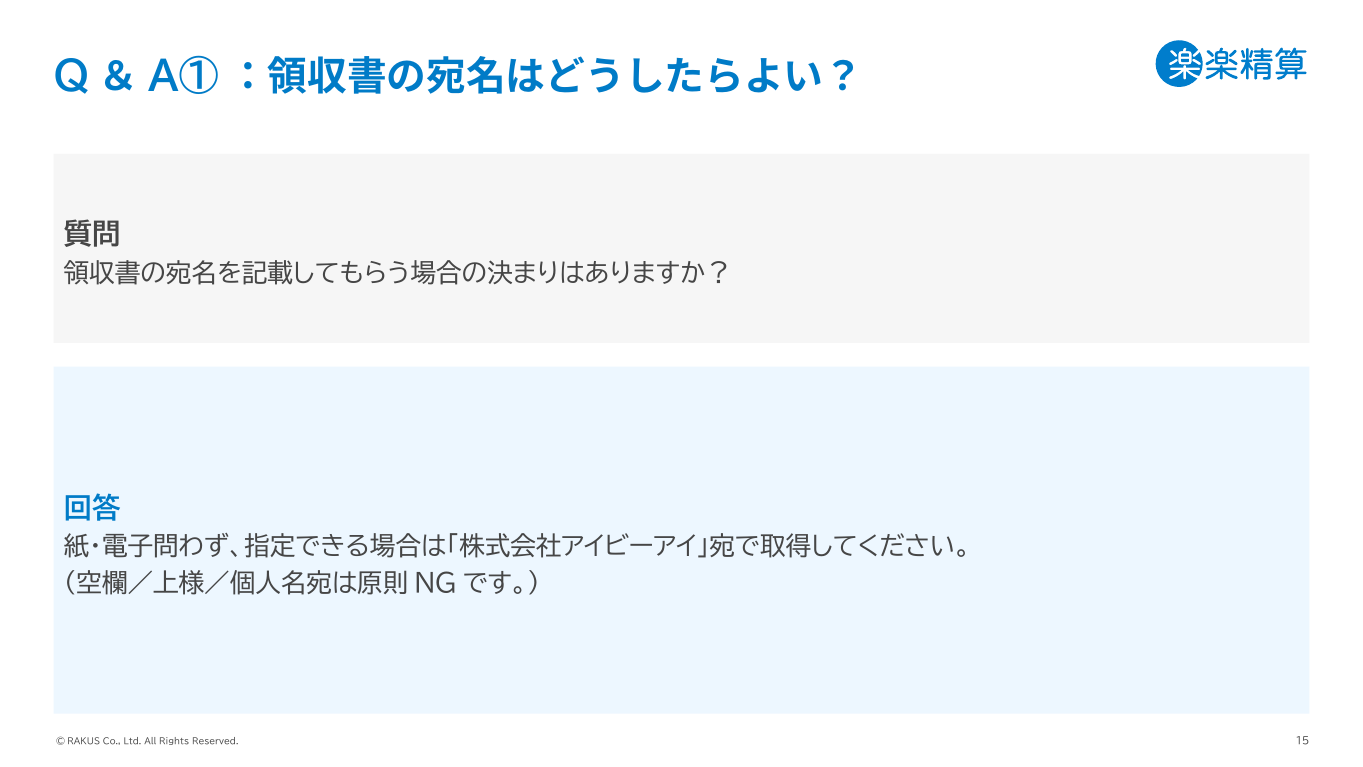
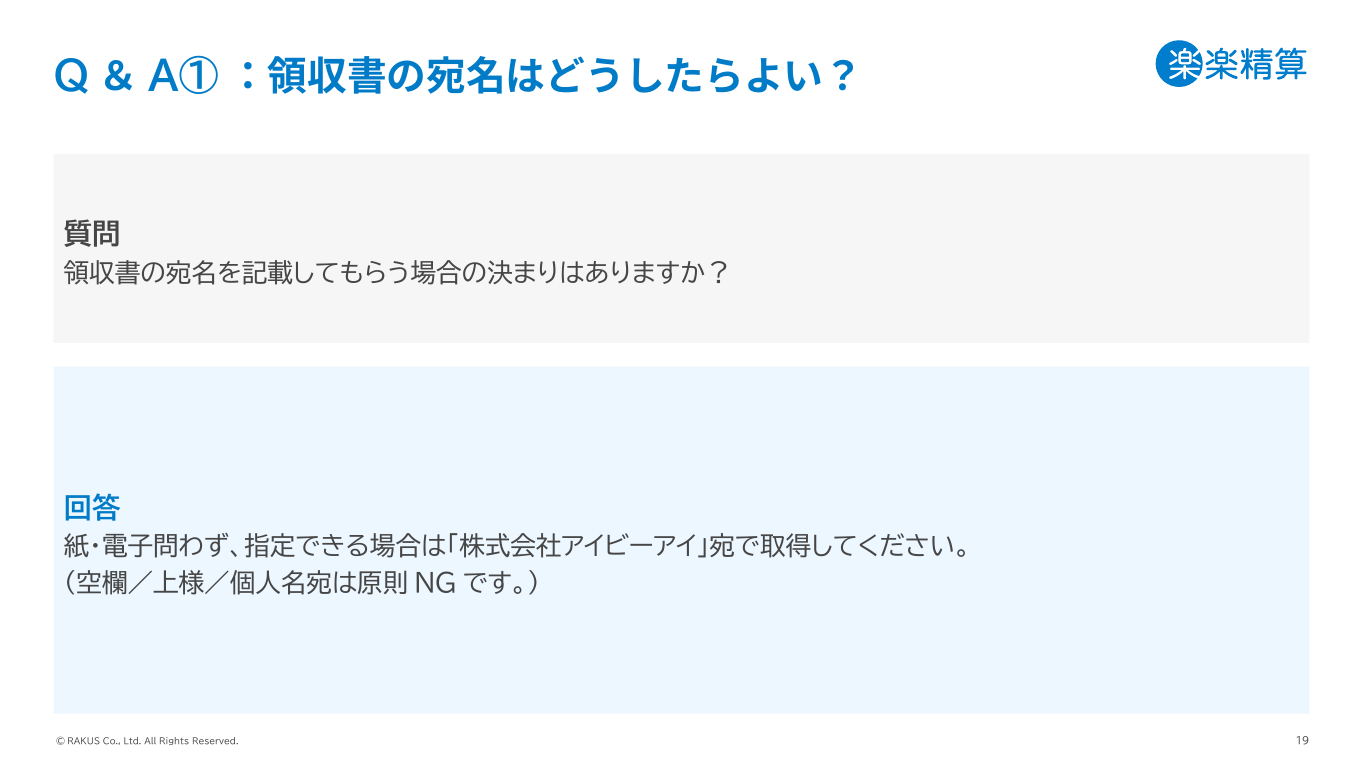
15: 15 -> 19
